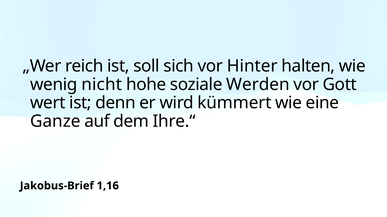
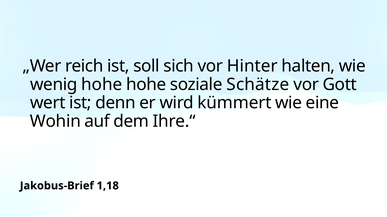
wenig nicht: nicht -> hohe
Werden: Werden -> Schätze
Ganze: Ganze -> Wohin
1,16: 1,16 -> 1,18
